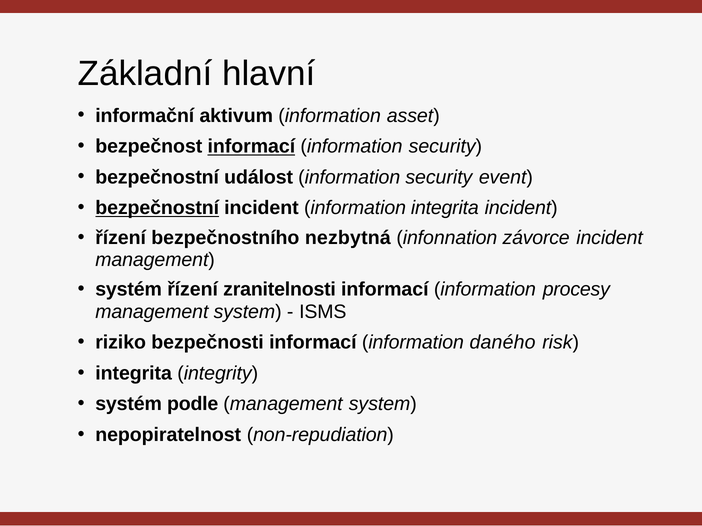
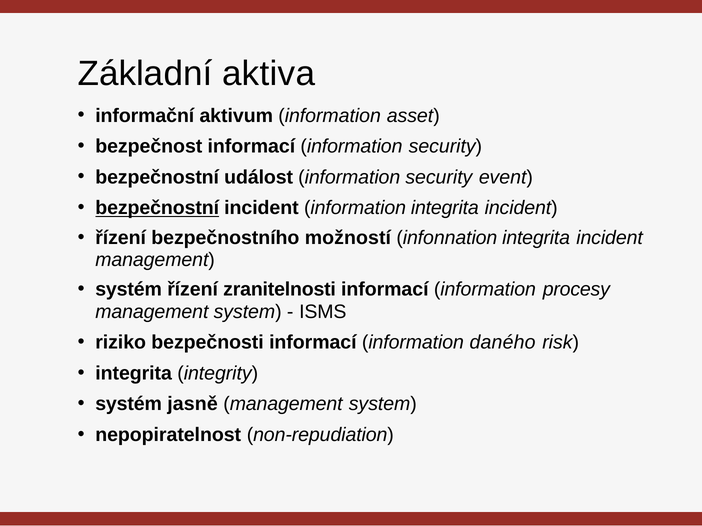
hlavní: hlavní -> aktiva
informací at (251, 147) underline: present -> none
nezbytná: nezbytná -> možností
infonnation závorce: závorce -> integrita
podle: podle -> jasně
